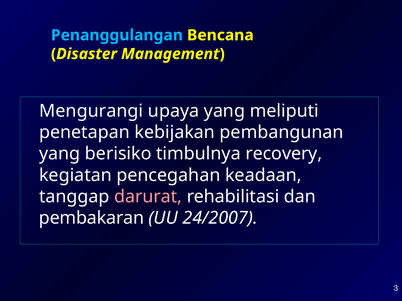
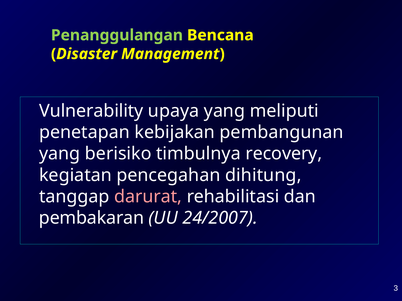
Penanggulangan colour: light blue -> light green
Mengurangi: Mengurangi -> Vulnerability
keadaan: keadaan -> dihitung
